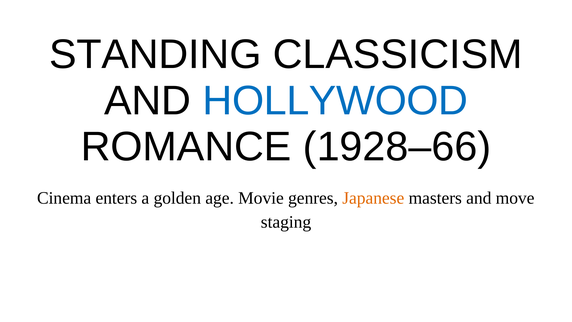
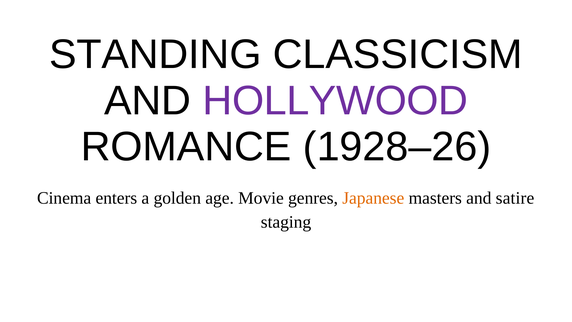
HOLLYWOOD colour: blue -> purple
1928–66: 1928–66 -> 1928–26
move: move -> satire
